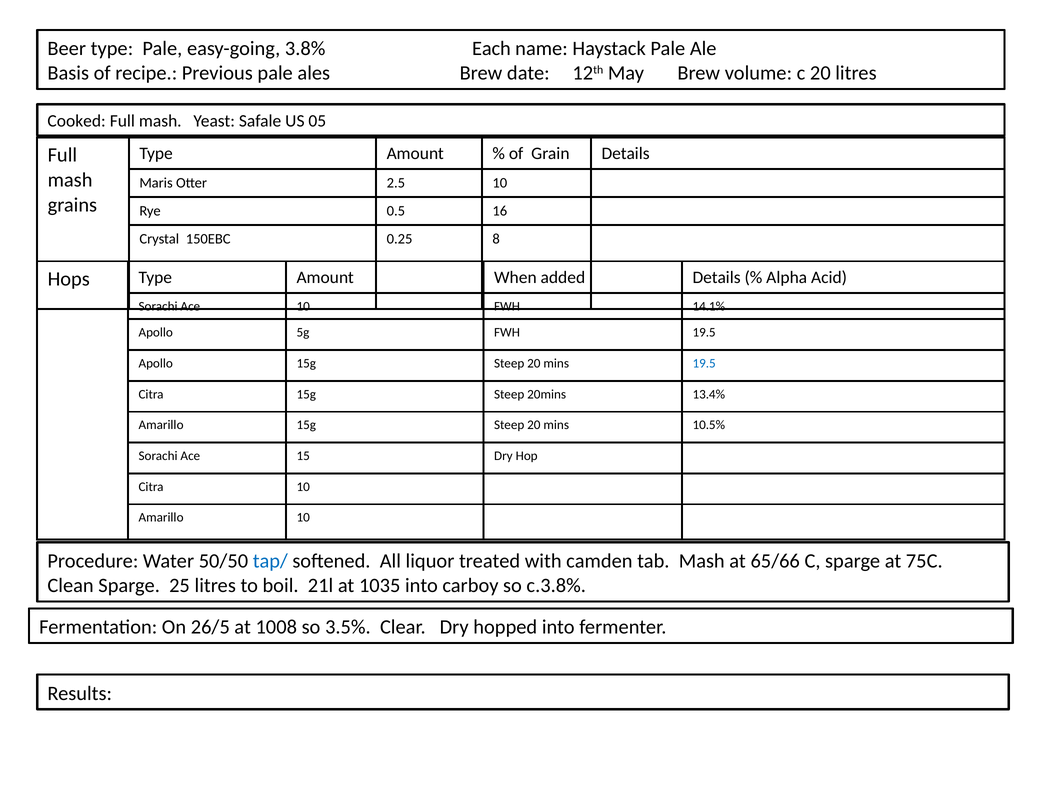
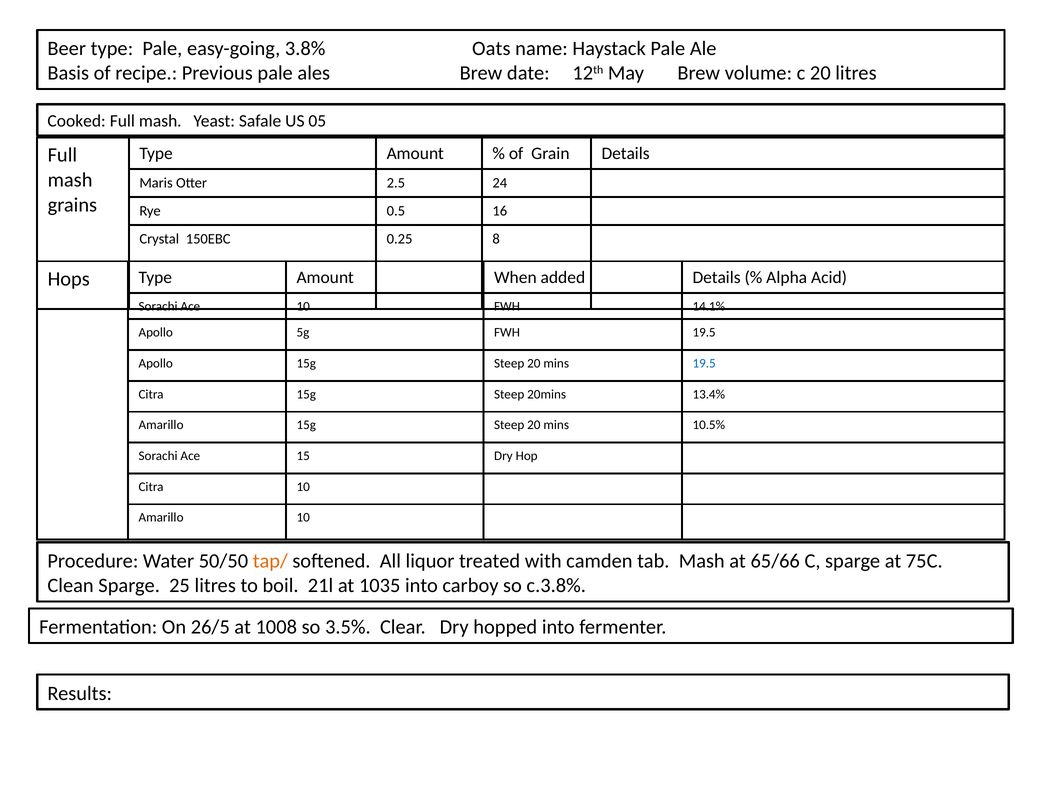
Each: Each -> Oats
2.5 10: 10 -> 24
tap/ colour: blue -> orange
